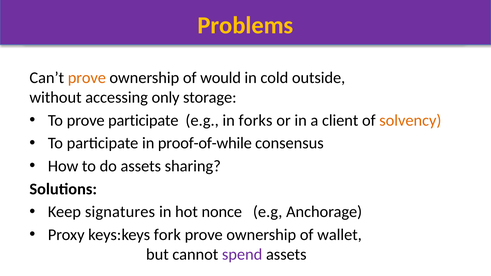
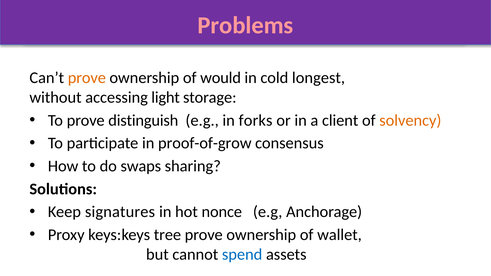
Problems colour: yellow -> pink
outside: outside -> longest
only: only -> light
prove participate: participate -> distinguish
proof-of-while: proof-of-while -> proof-of-grow
do assets: assets -> swaps
fork: fork -> tree
spend colour: purple -> blue
